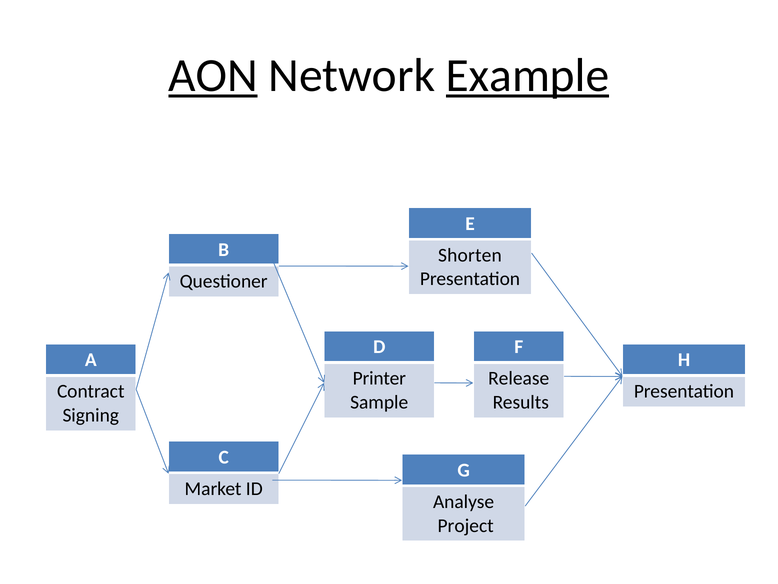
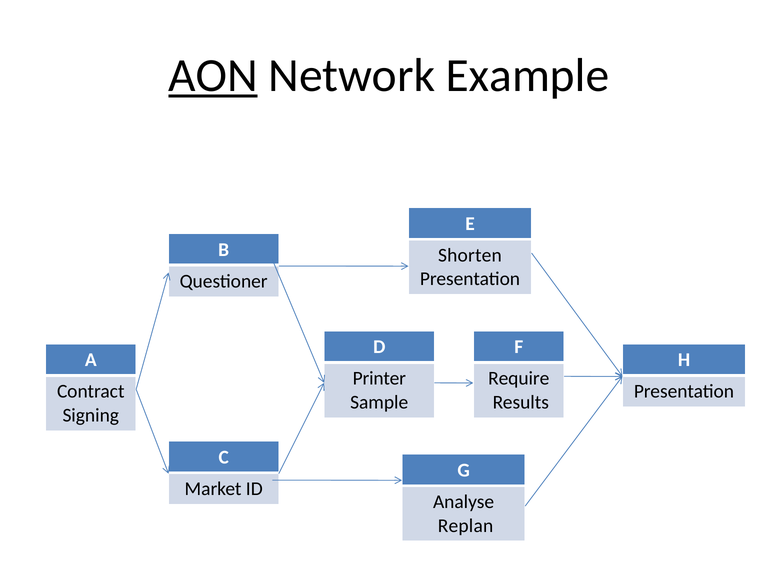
Example underline: present -> none
Release: Release -> Require
Project: Project -> Replan
